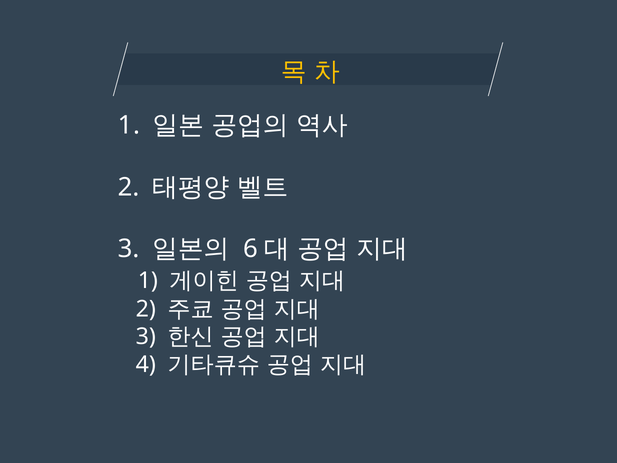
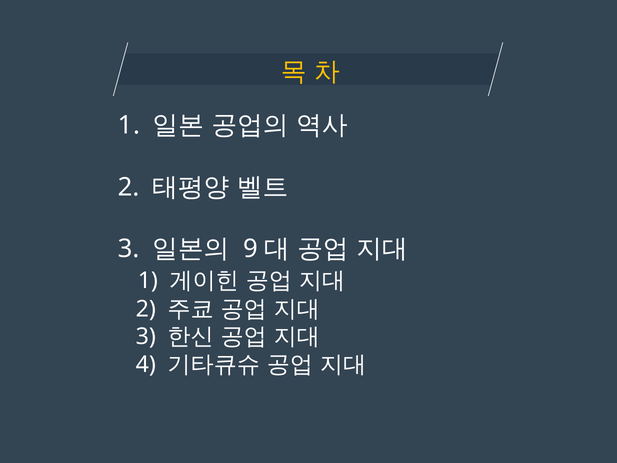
6: 6 -> 9
